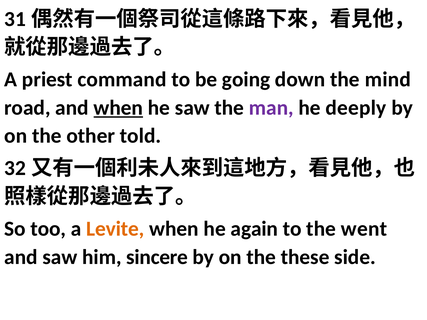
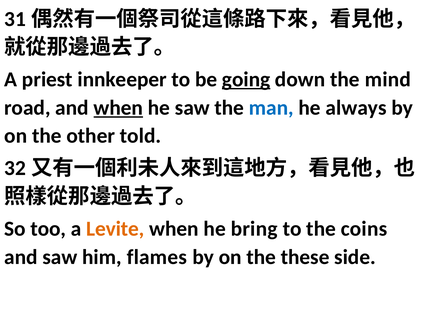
command: command -> innkeeper
going underline: none -> present
man colour: purple -> blue
deeply: deeply -> always
again: again -> bring
went: went -> coins
sincere: sincere -> flames
